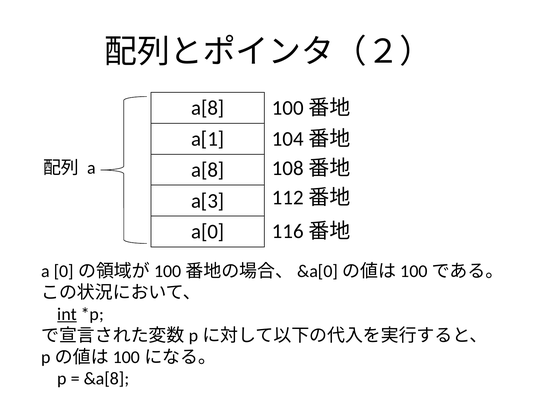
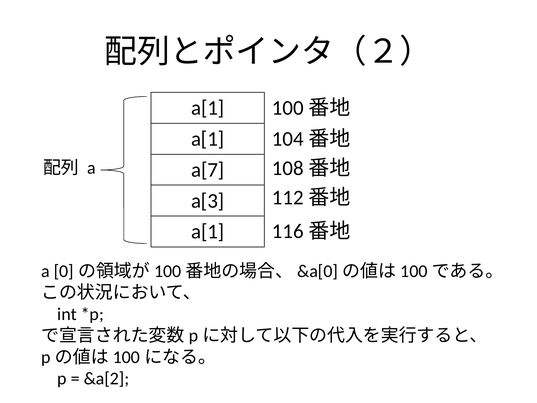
a[8 at (208, 108): a[8 -> a[1
a[8 at (208, 170): a[8 -> a[7
a[0 at (208, 232): a[0 -> a[1
int underline: present -> none
&a[8: &a[8 -> &a[2
